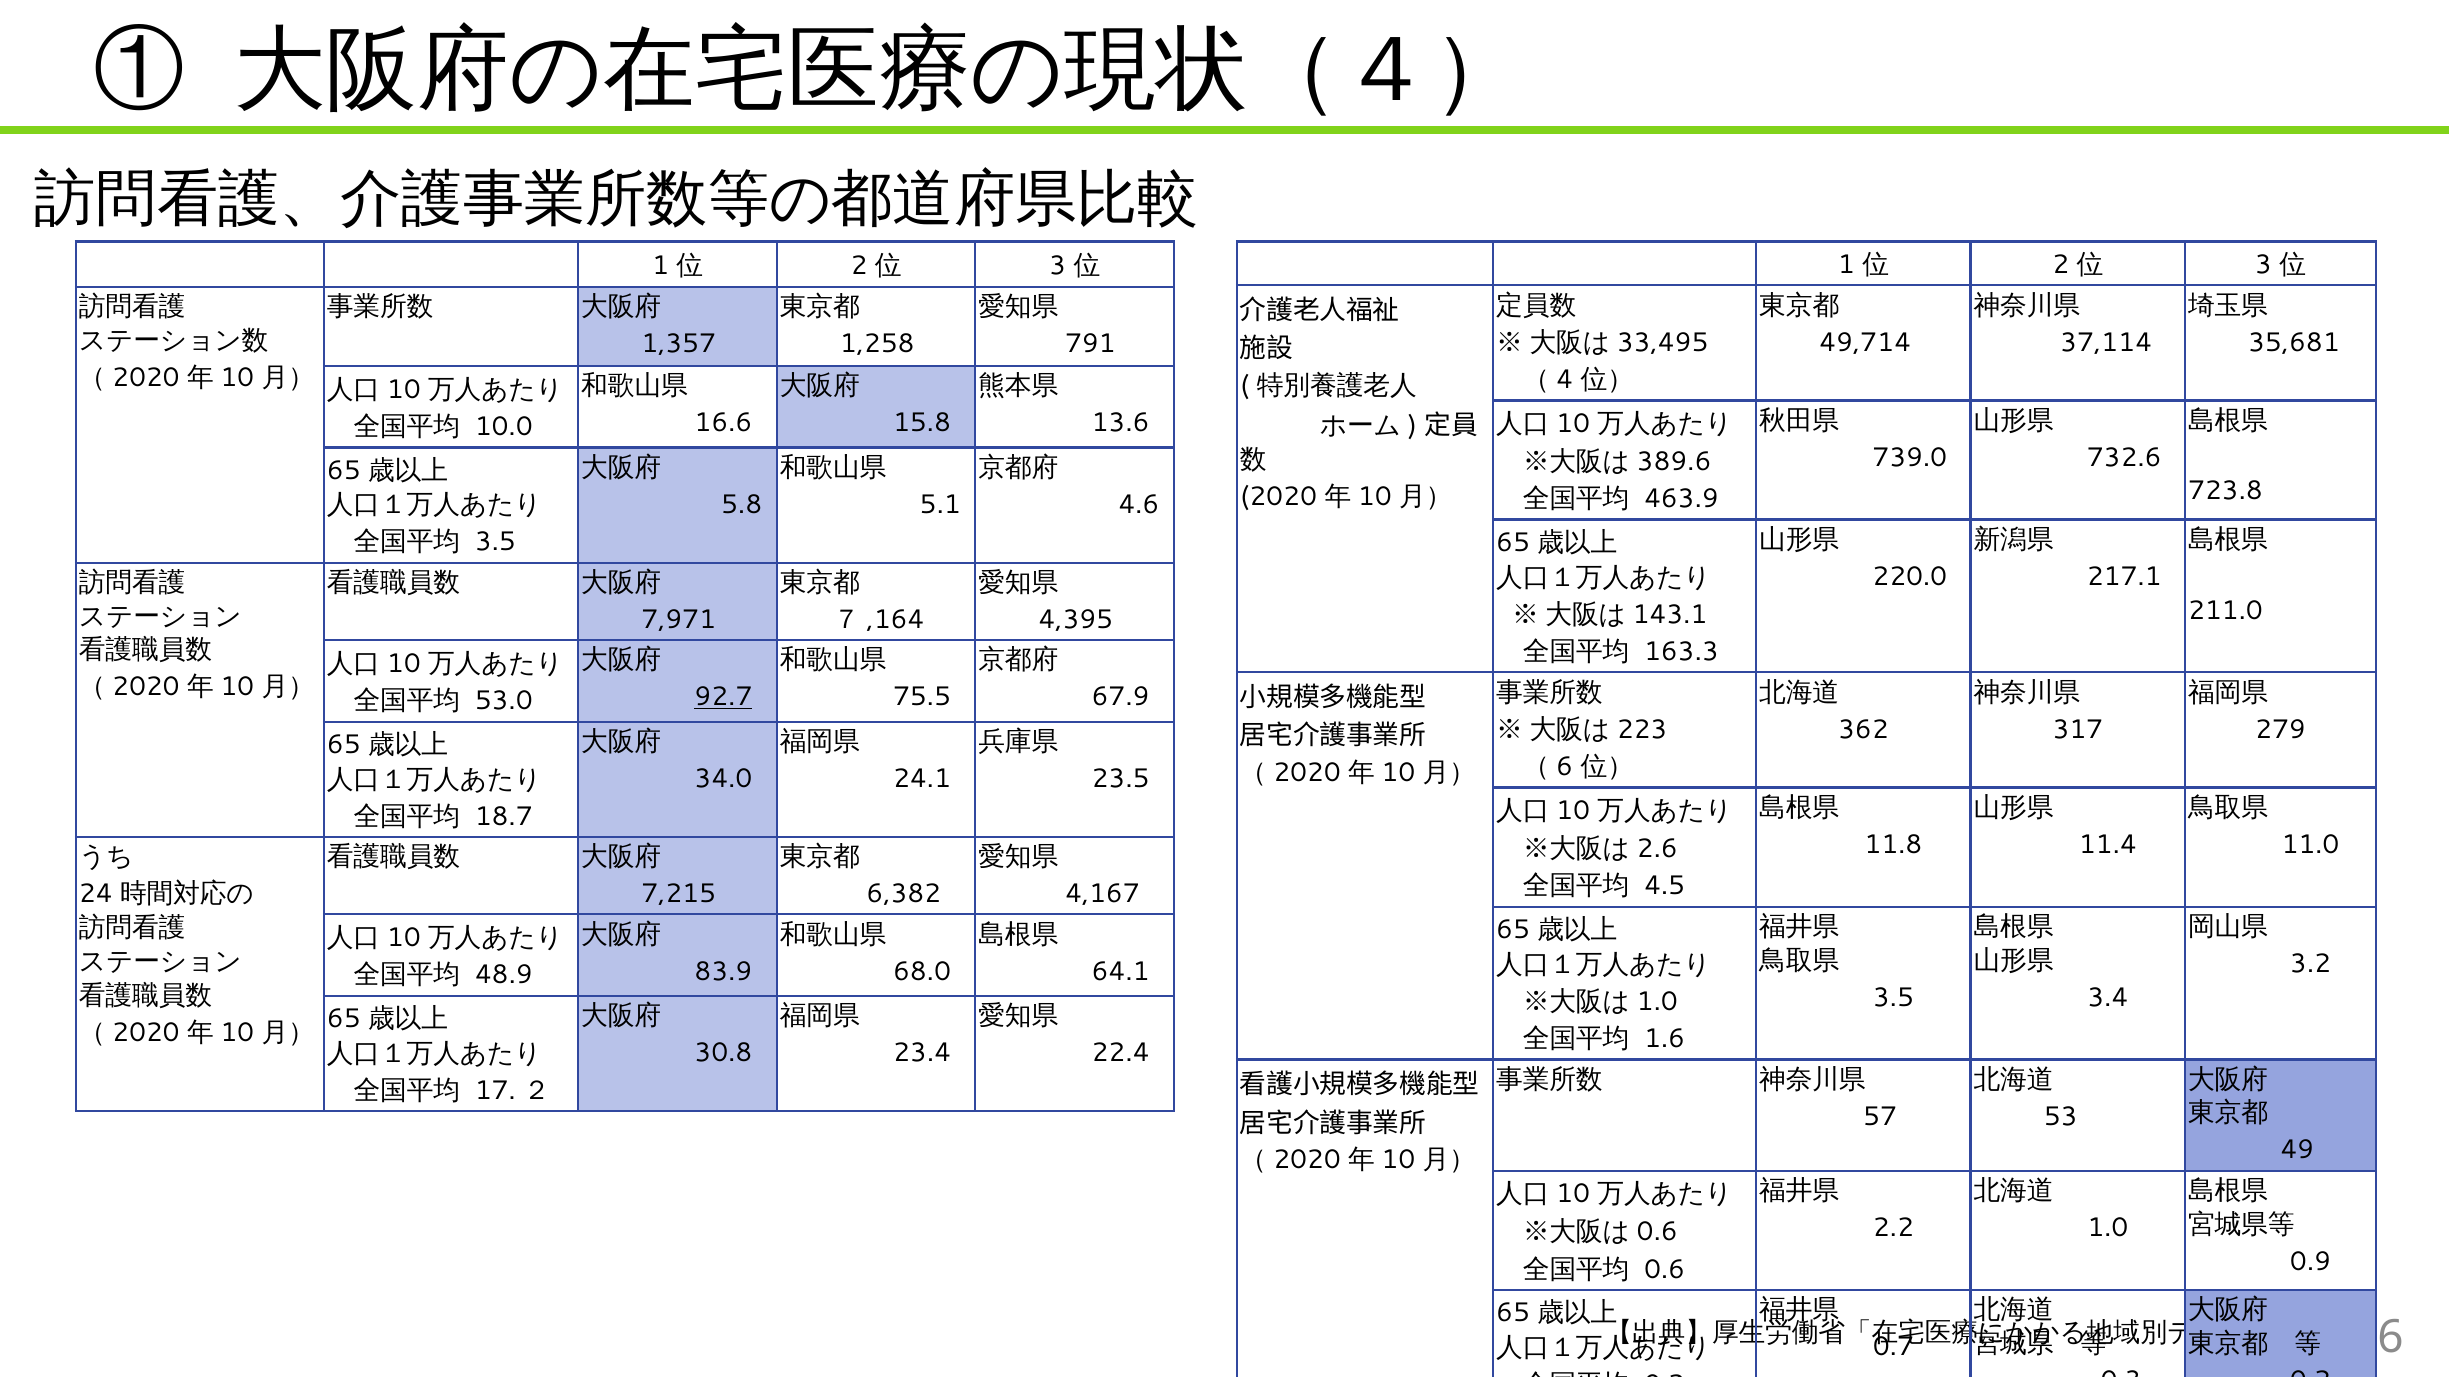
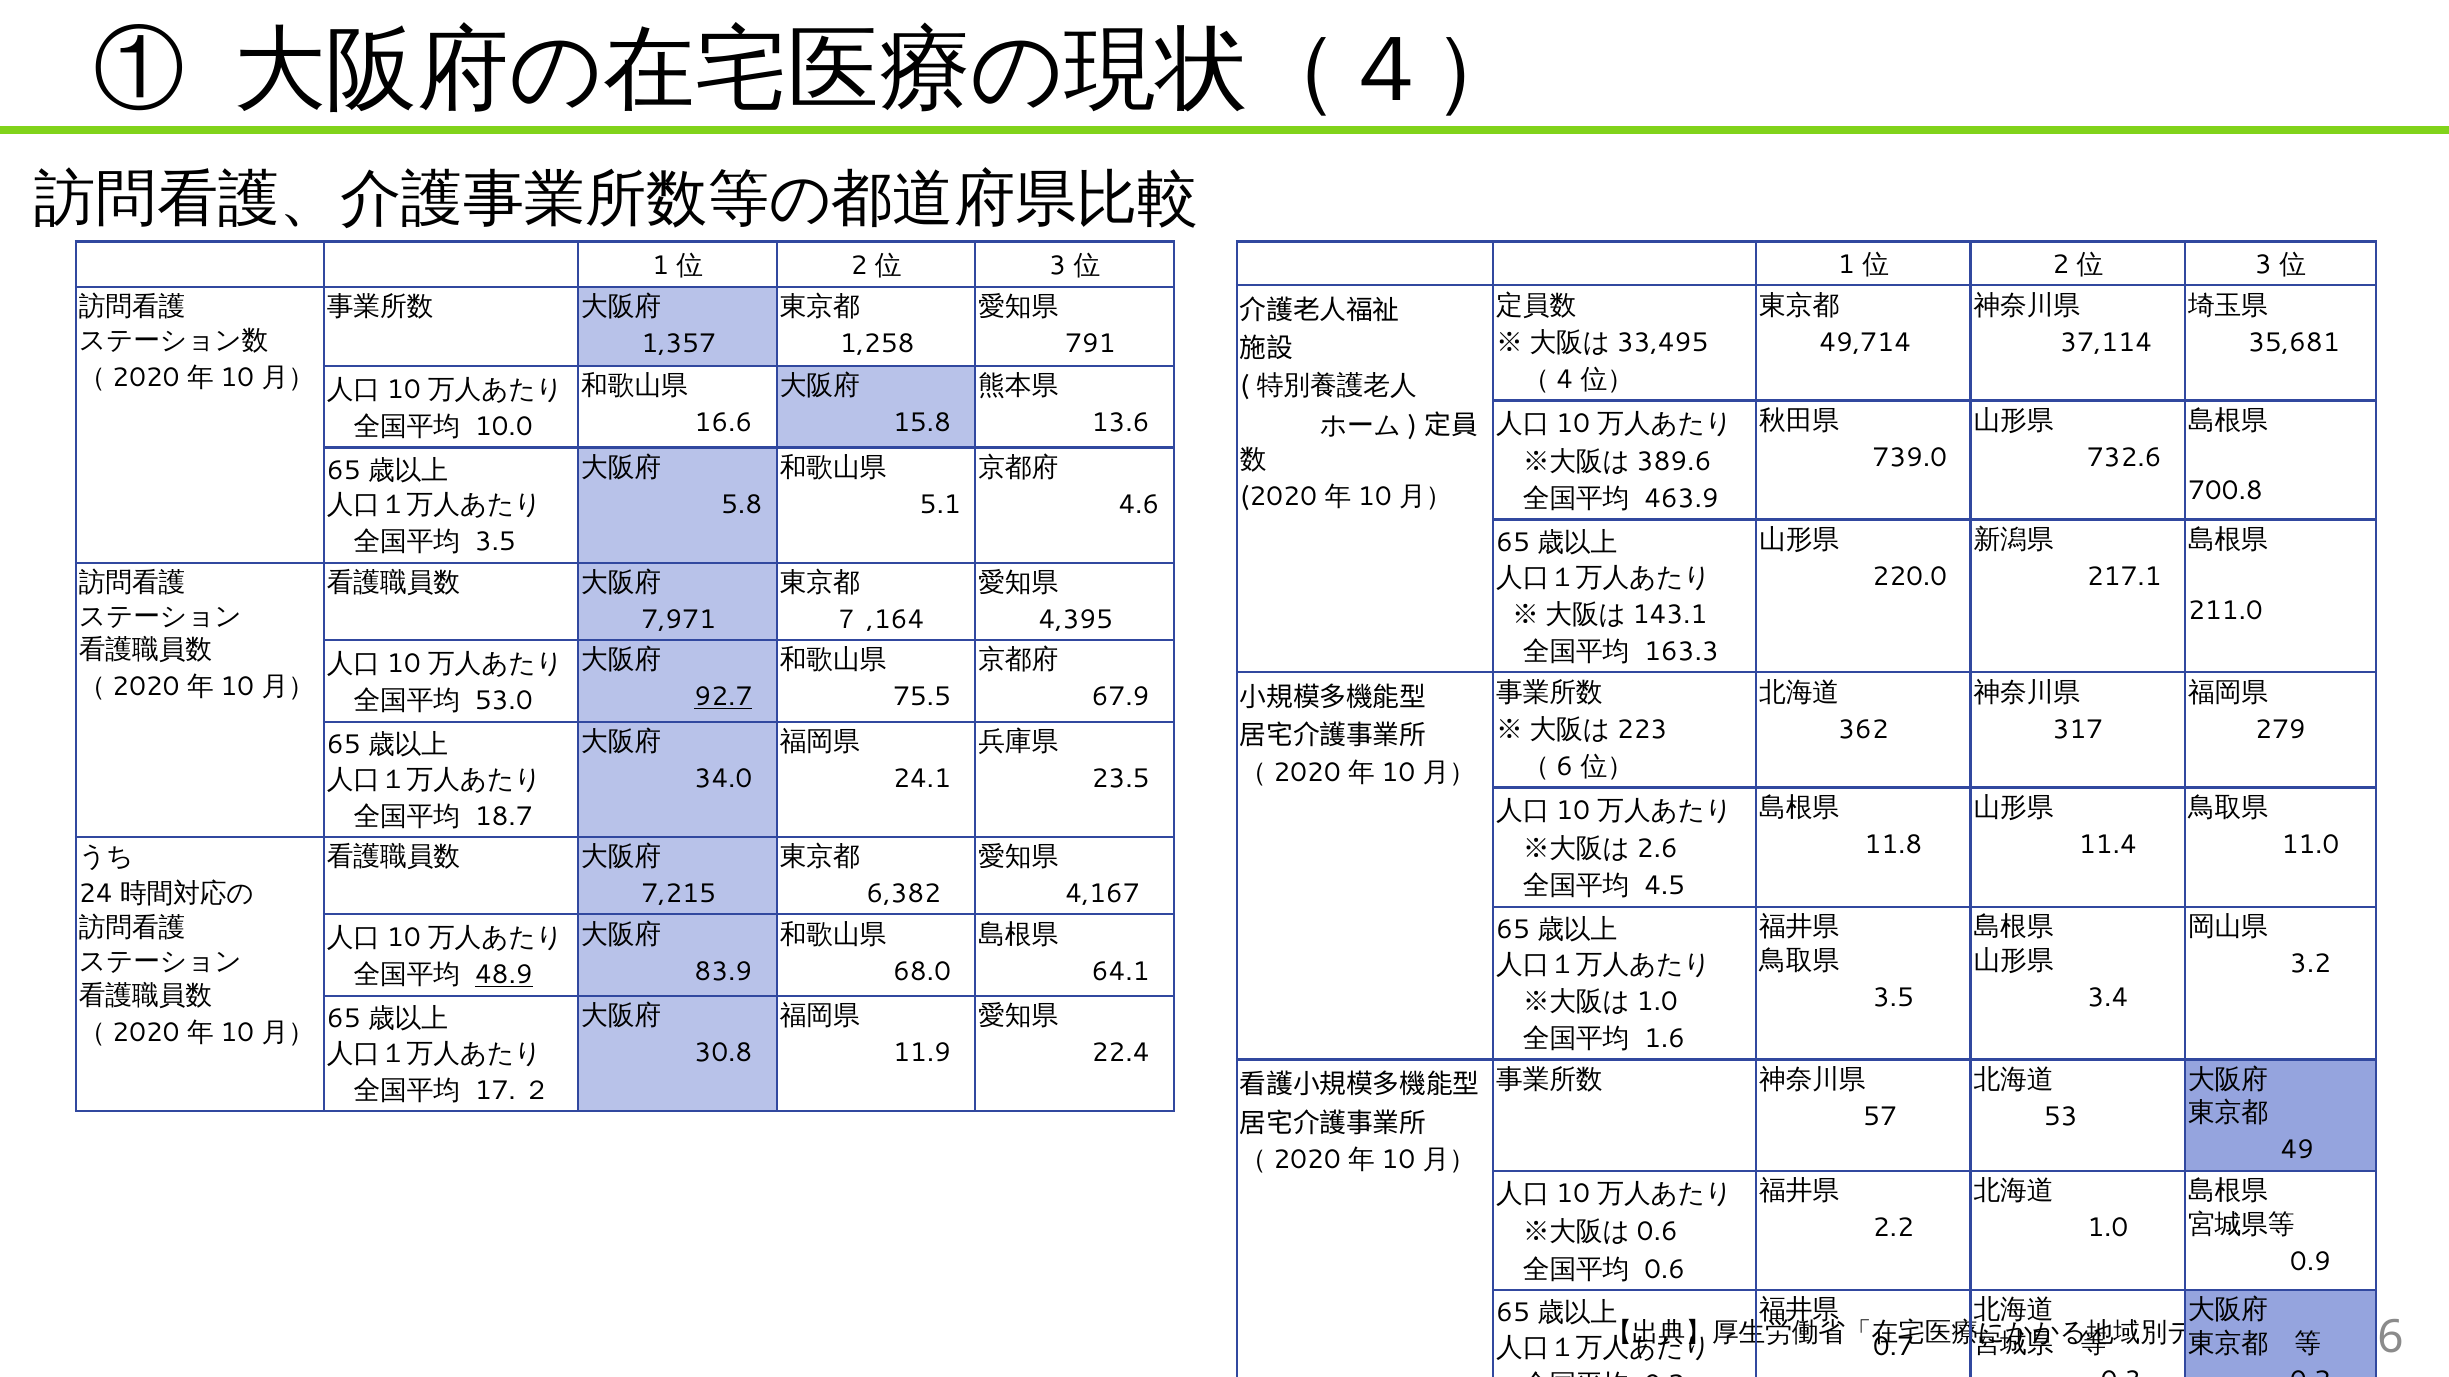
723.8: 723.8 -> 700.8
48.9 underline: none -> present
23.4: 23.4 -> 11.9
